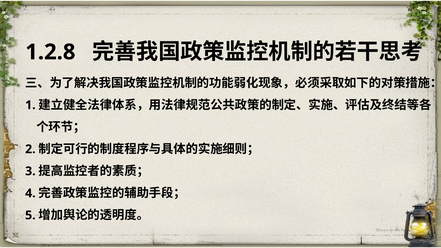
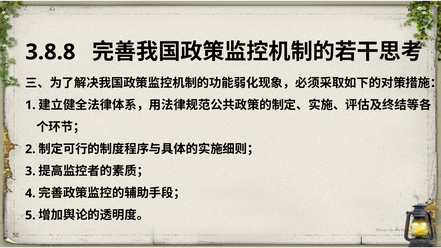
1.2.8: 1.2.8 -> 3.8.8
